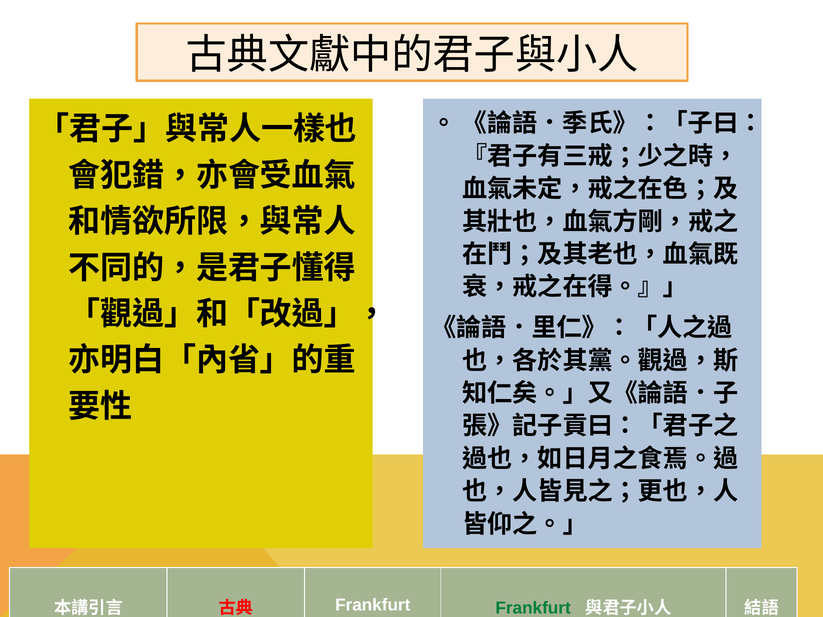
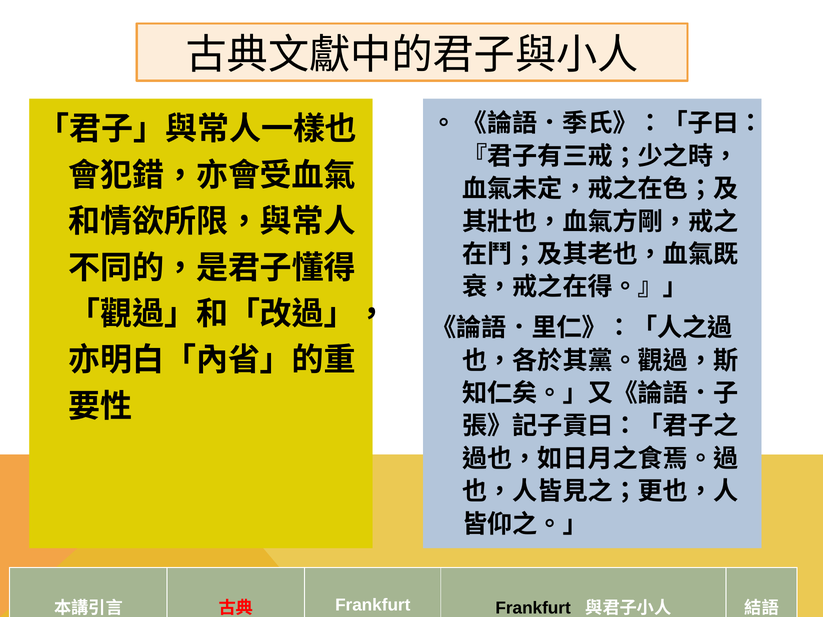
Frankfurt at (533, 608) colour: green -> black
